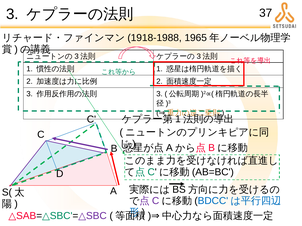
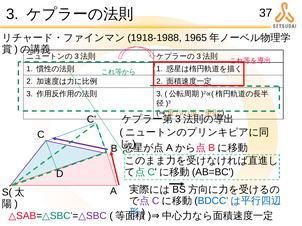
1 at (178, 119): 1 -> 3
